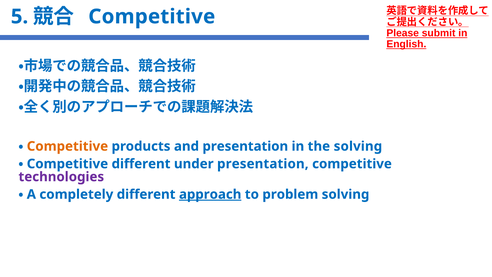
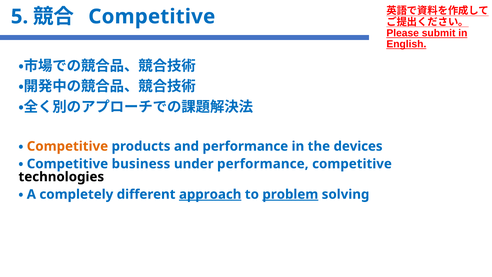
and presentation: presentation -> performance
the solving: solving -> devices
Competitive different: different -> business
under presentation: presentation -> performance
technologies colour: purple -> black
problem underline: none -> present
